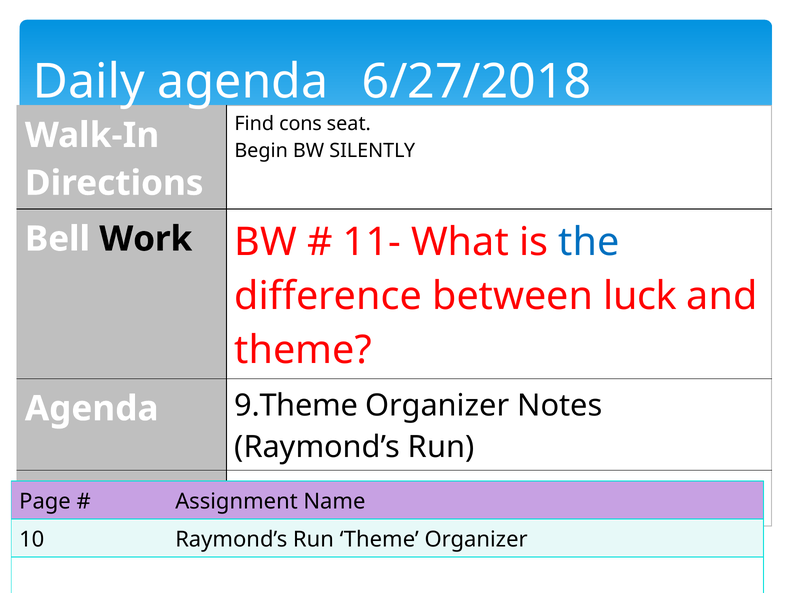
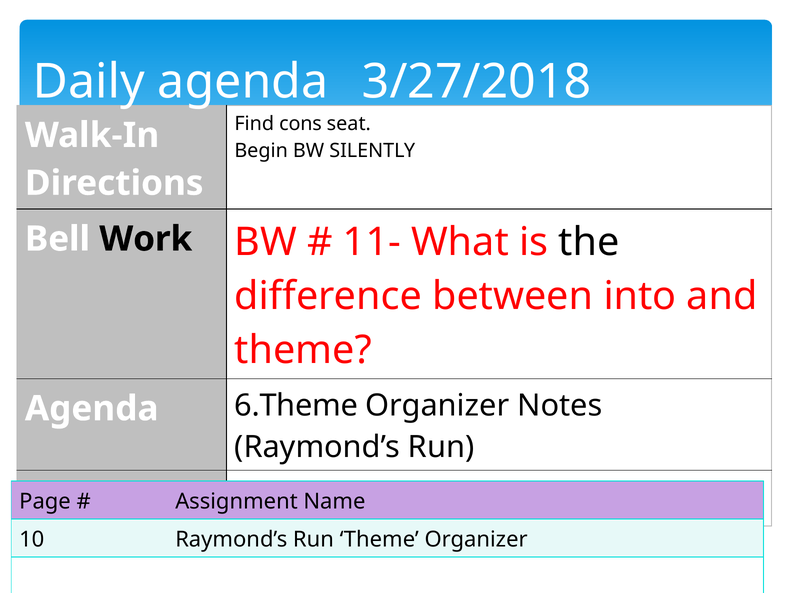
6/27/2018: 6/27/2018 -> 3/27/2018
the colour: blue -> black
luck: luck -> into
9.Theme: 9.Theme -> 6.Theme
